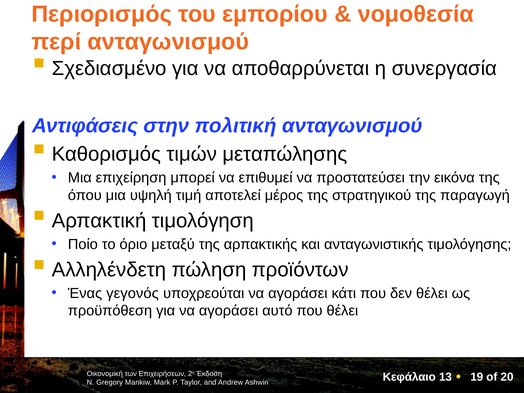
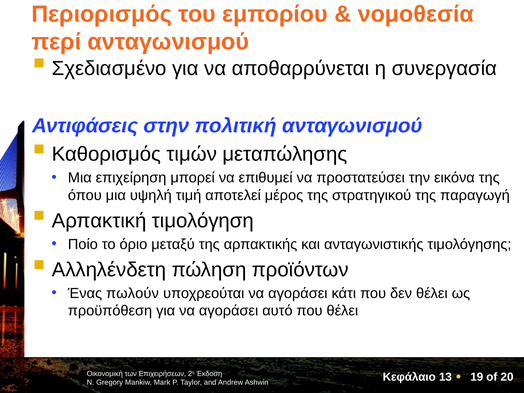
γεγονός: γεγονός -> πωλούν
